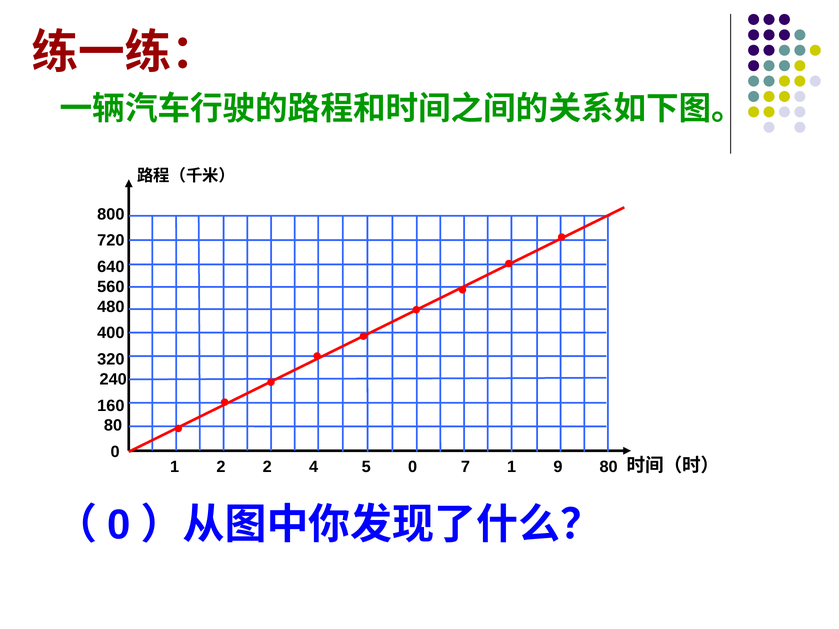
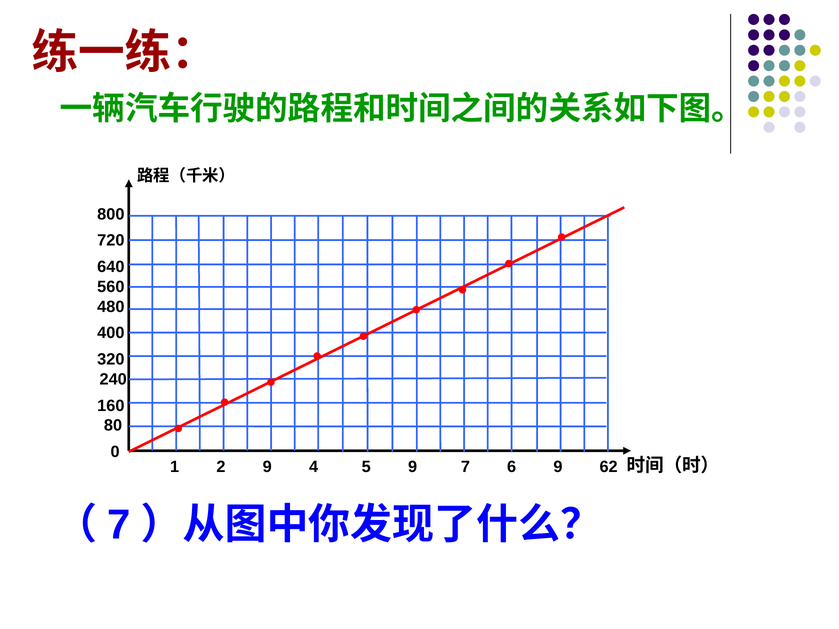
2 2: 2 -> 9
5 0: 0 -> 9
7 1: 1 -> 6
9 80: 80 -> 62
0 at (119, 525): 0 -> 7
